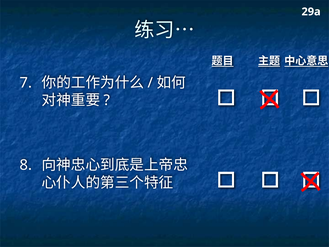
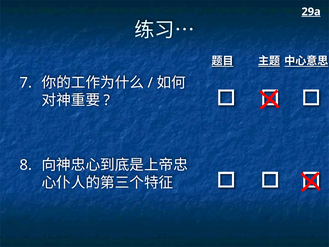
29a underline: none -> present
